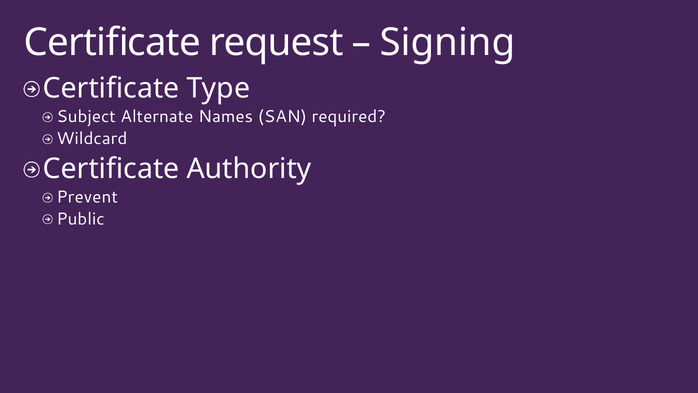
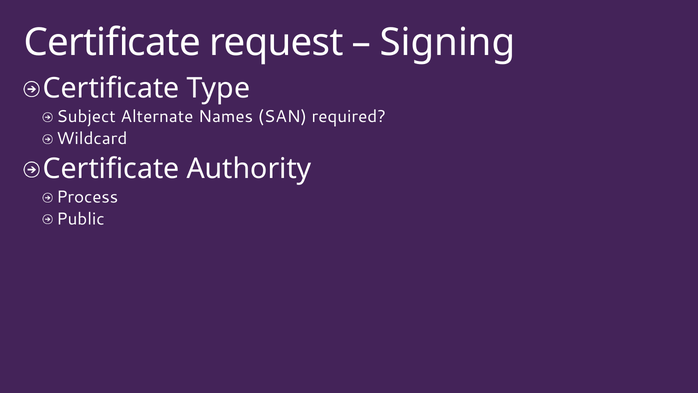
Prevent: Prevent -> Process
